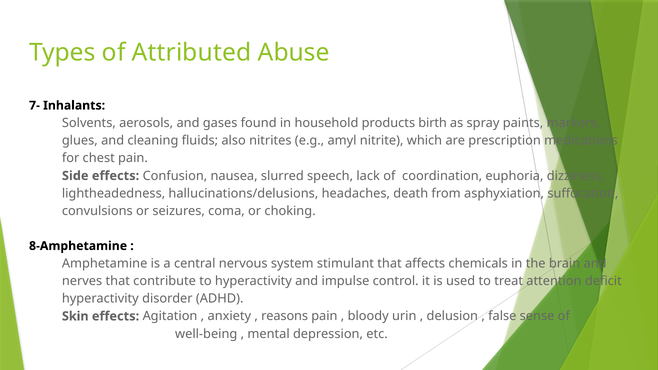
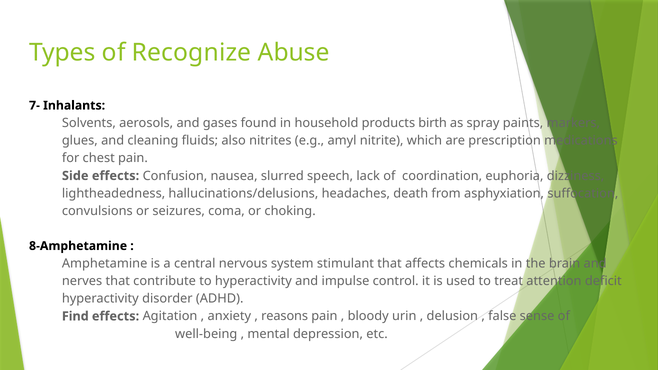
Attributed: Attributed -> Recognize
Skin: Skin -> Find
